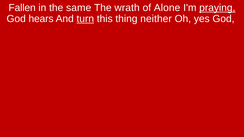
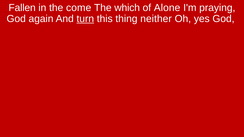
same: same -> come
wrath: wrath -> which
praying underline: present -> none
hears: hears -> again
